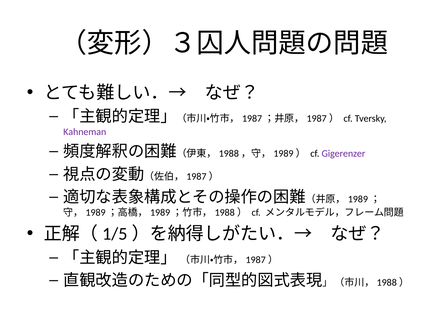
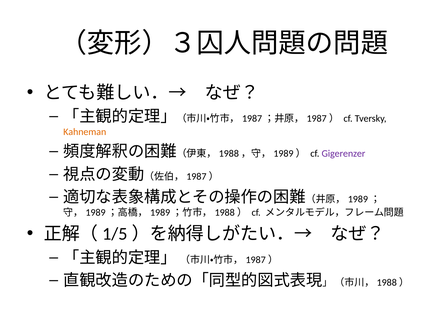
Kahneman colour: purple -> orange
